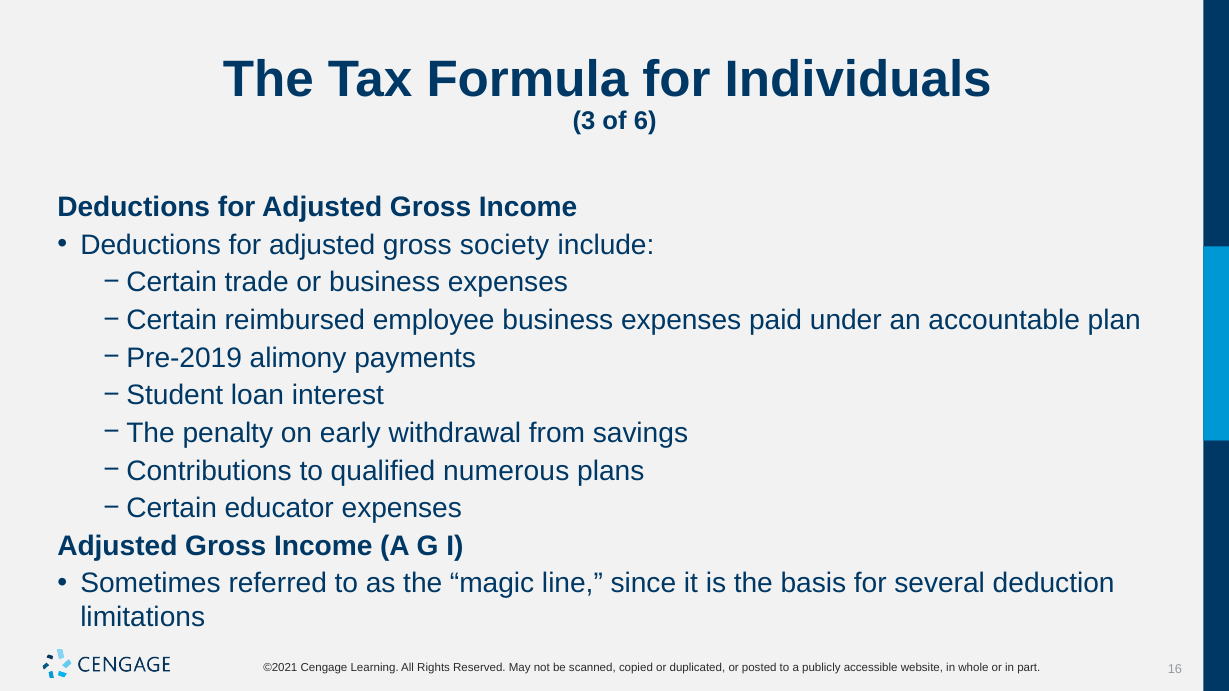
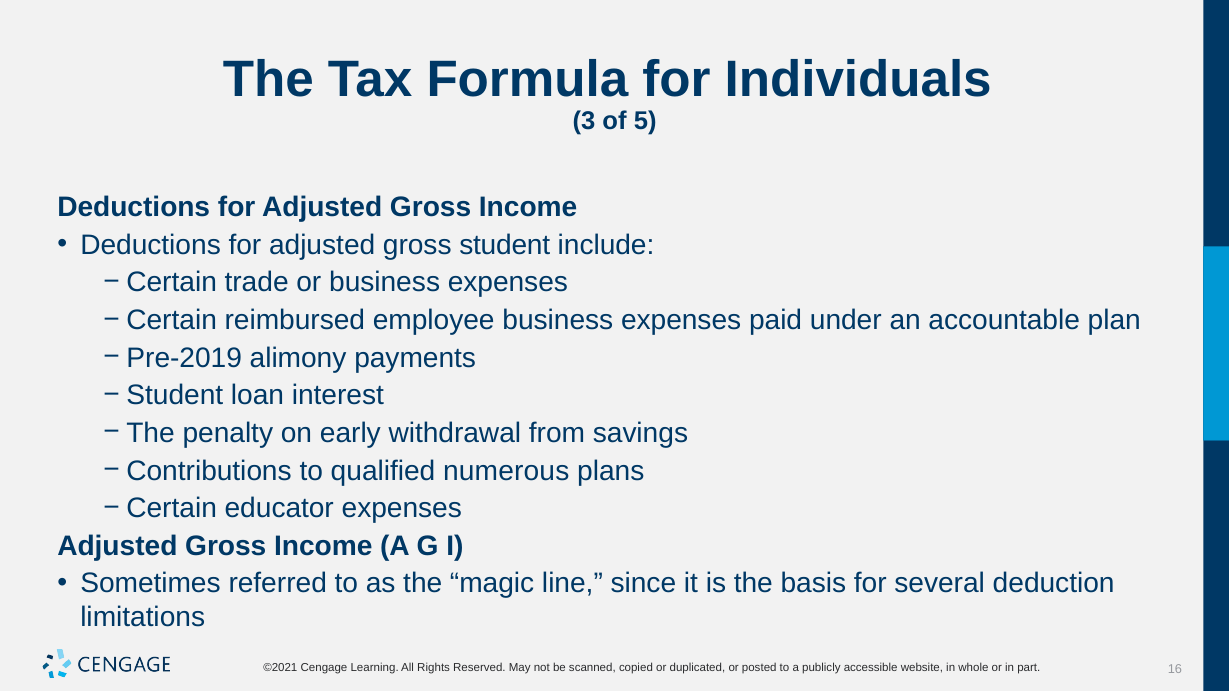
6: 6 -> 5
society: society -> student
